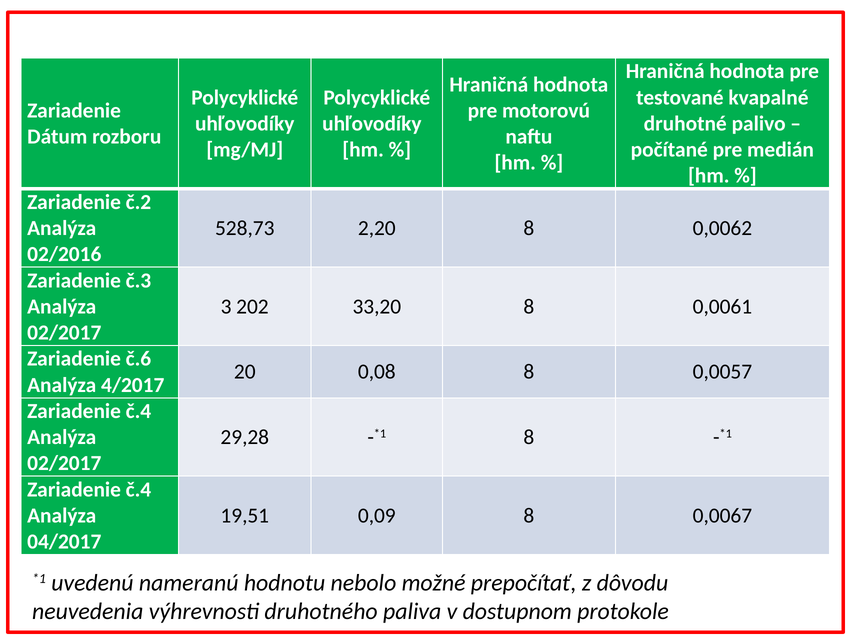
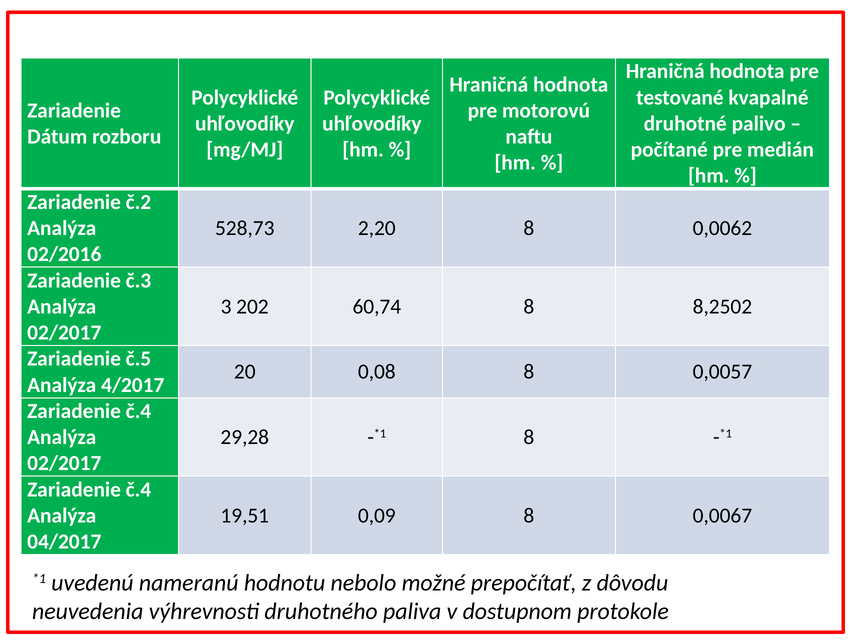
33,20: 33,20 -> 60,74
0,0061: 0,0061 -> 8,2502
č.6: č.6 -> č.5
